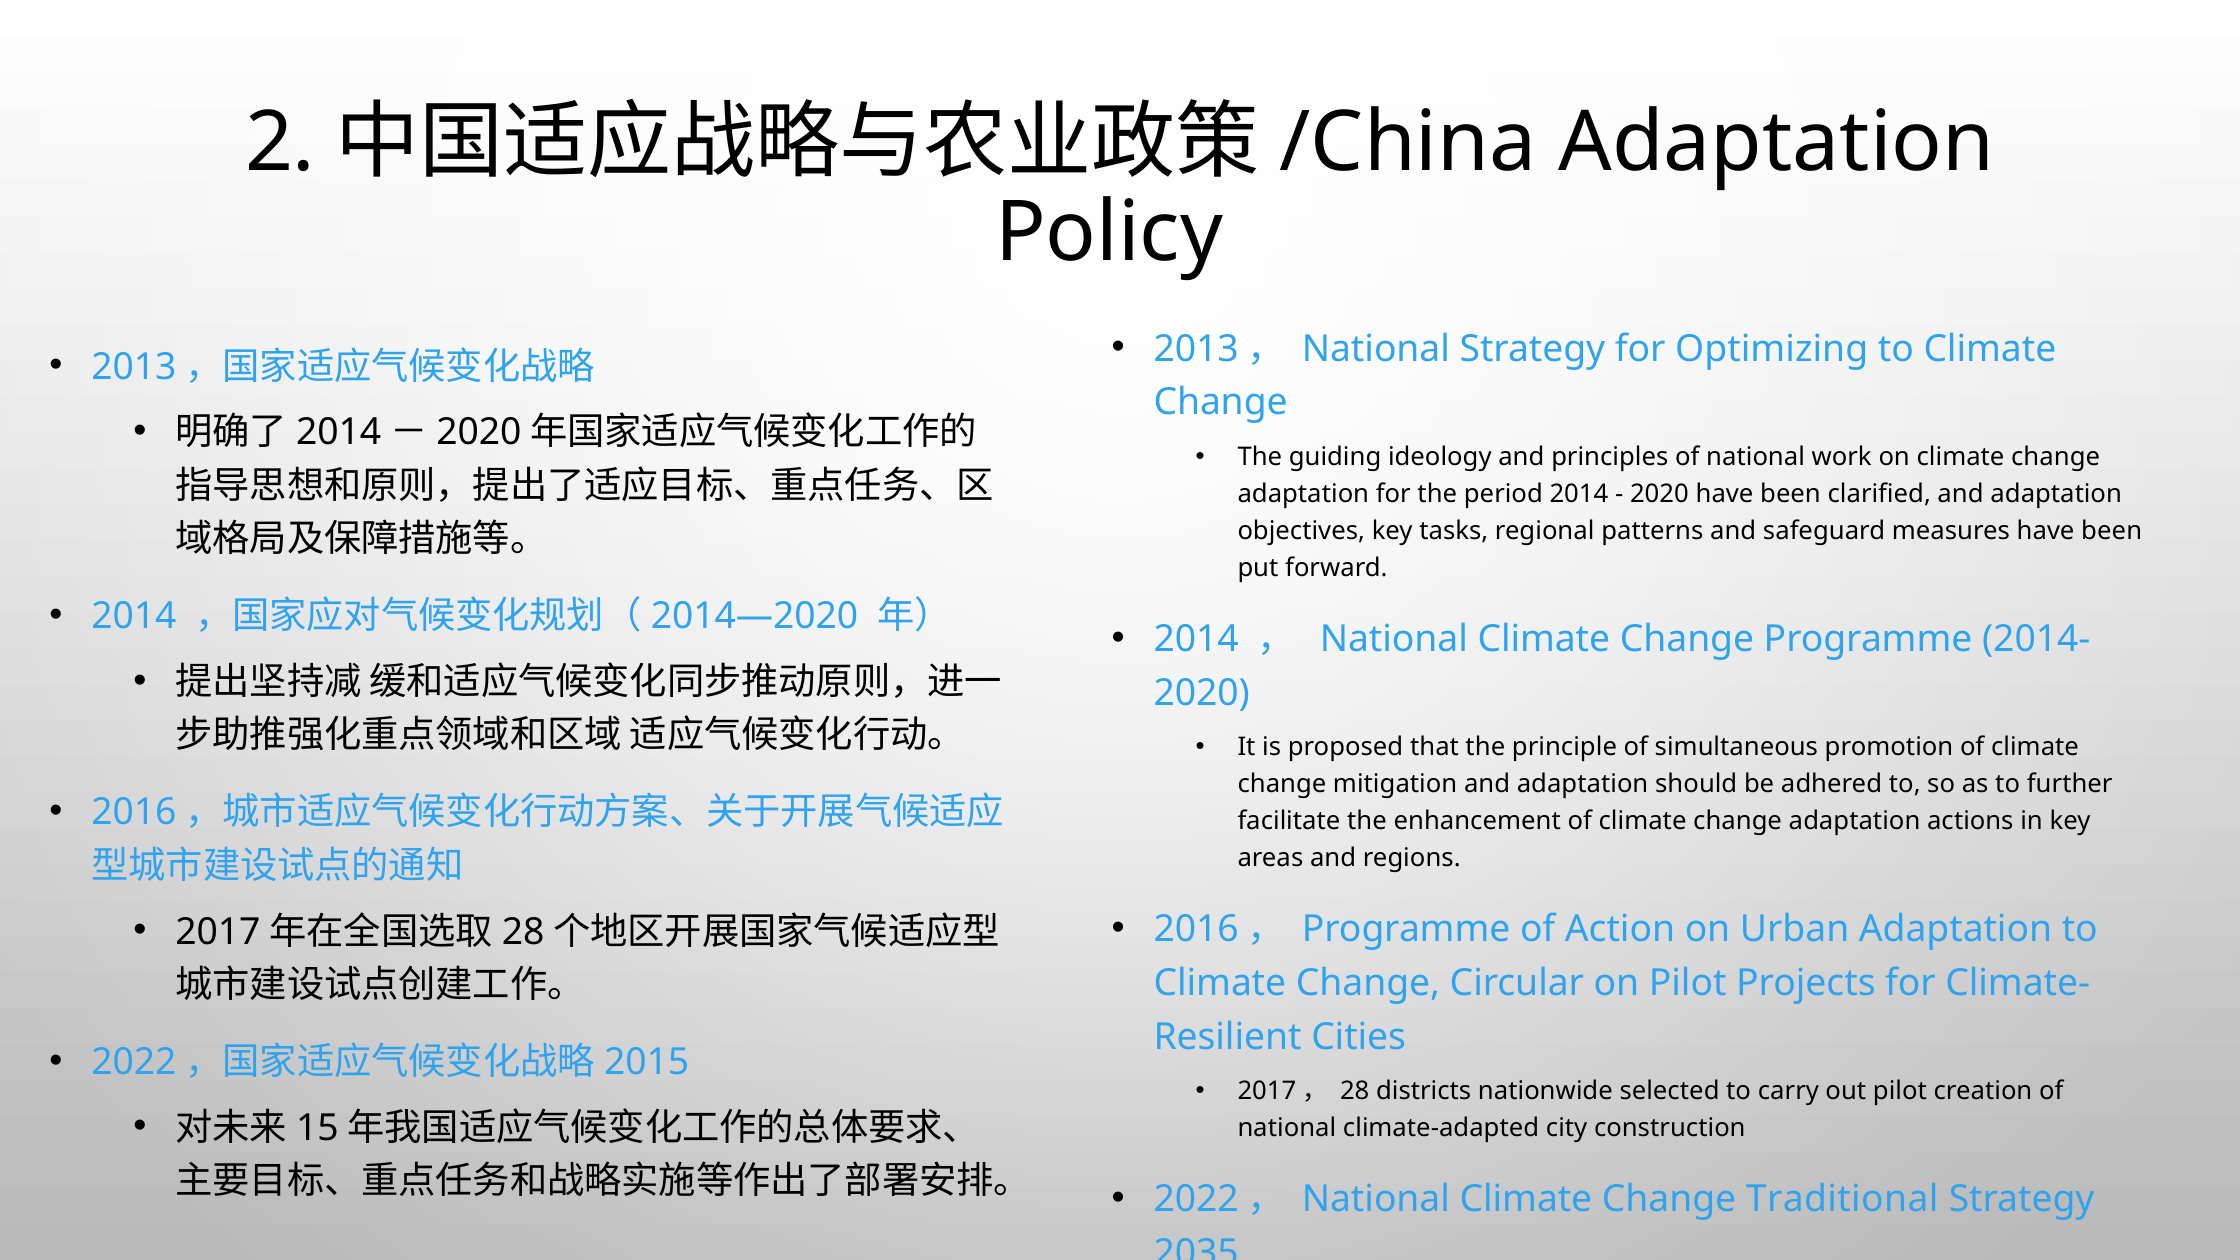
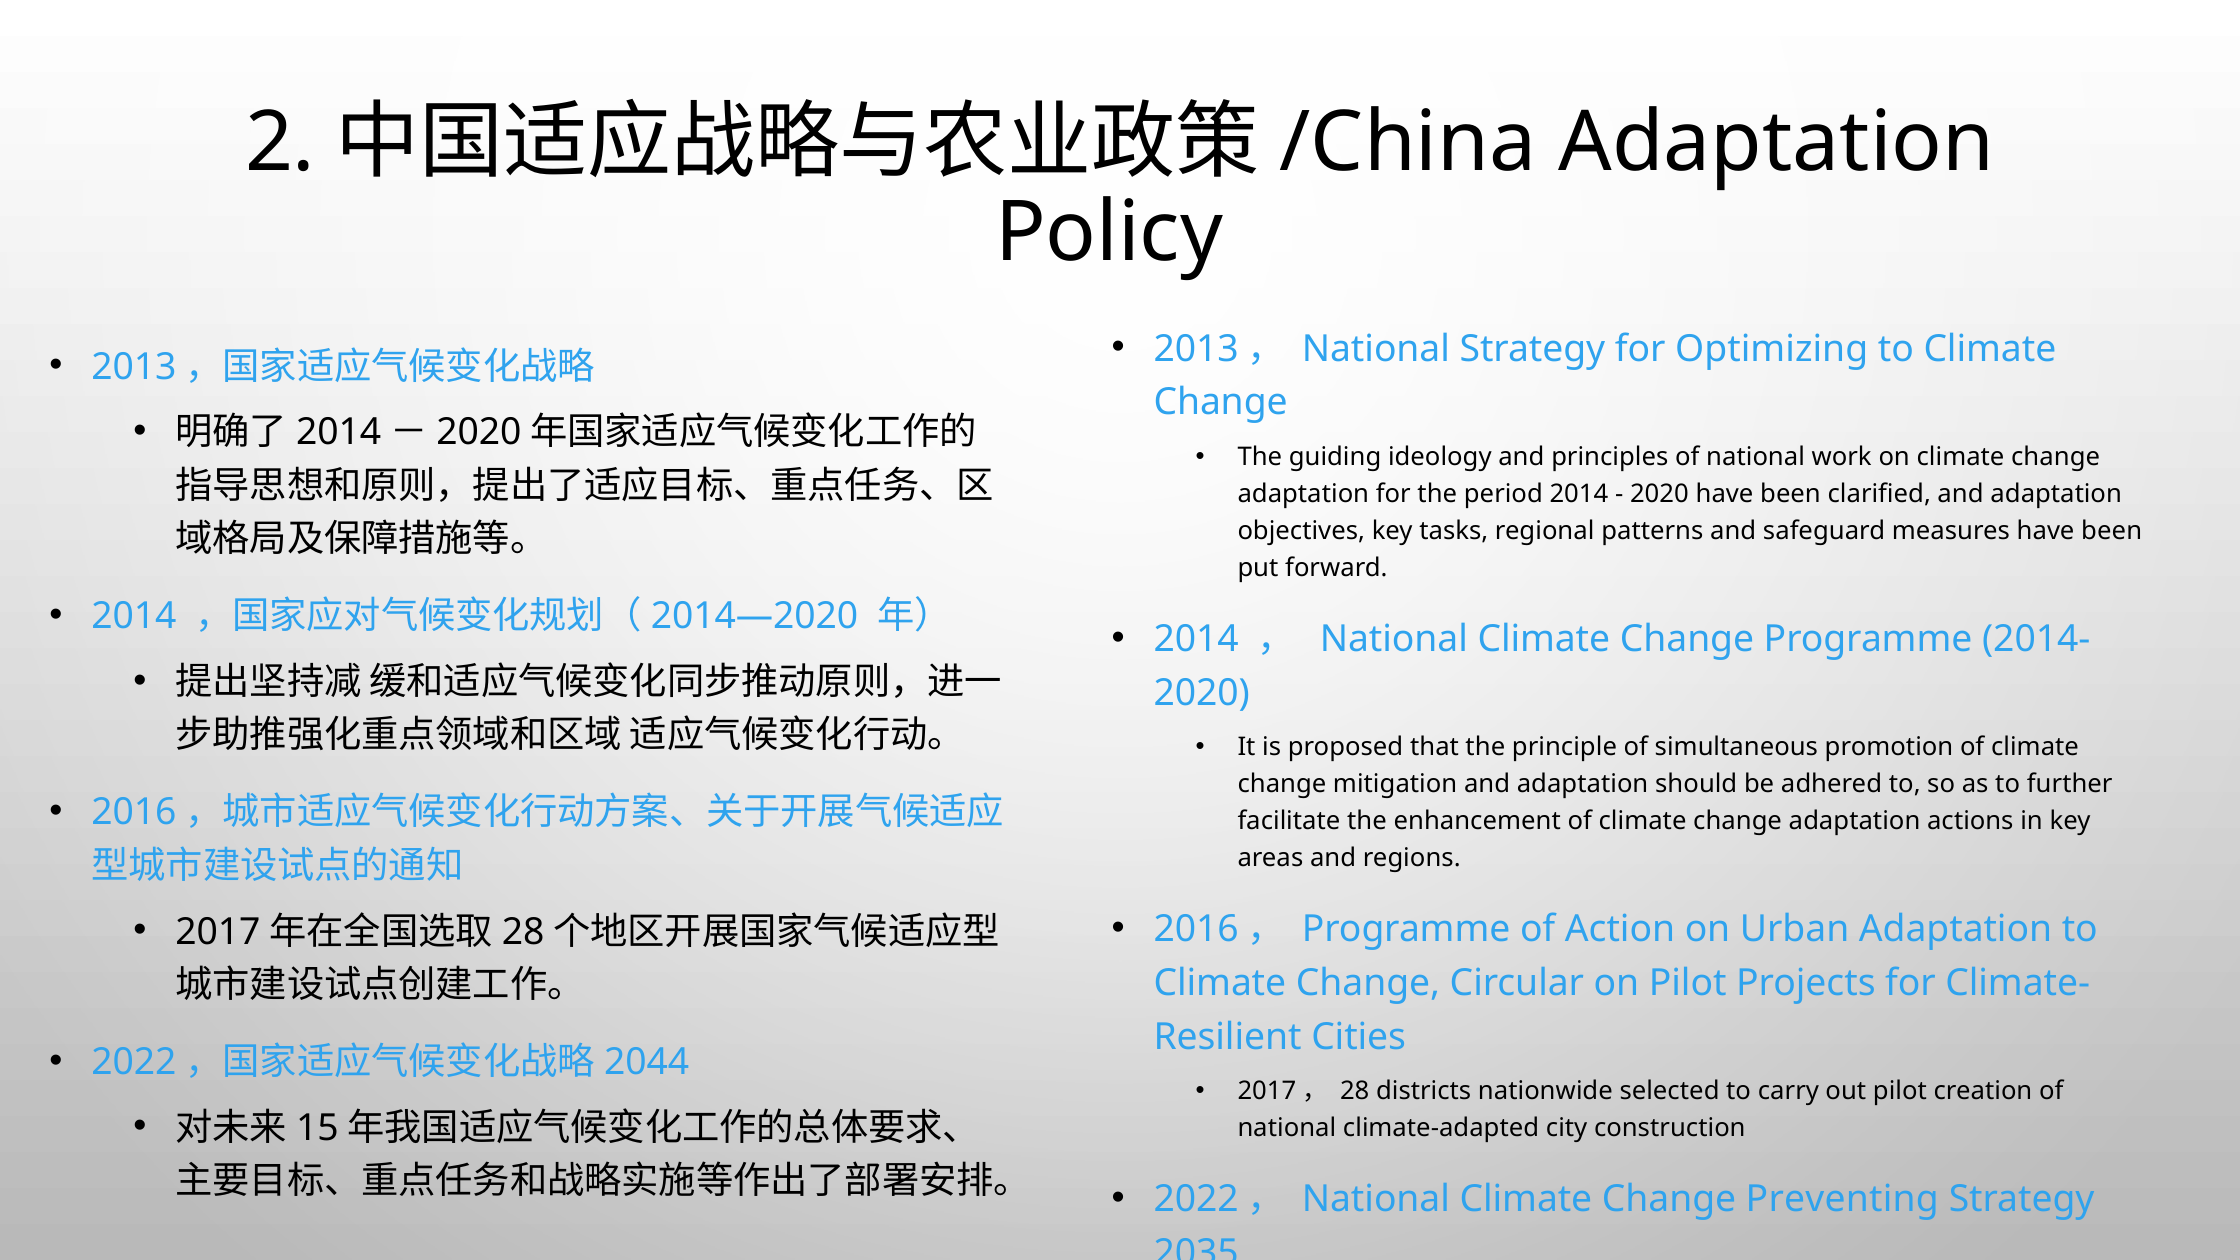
2015: 2015 -> 2044
Traditional: Traditional -> Preventing
